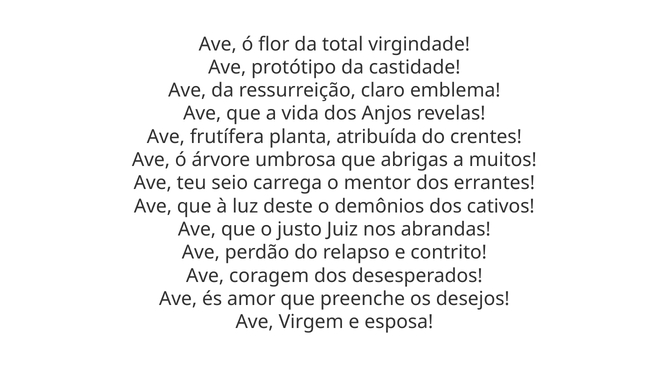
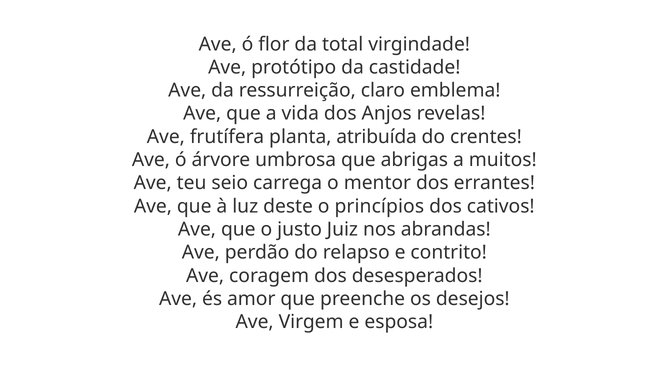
demônios: demônios -> princípios
